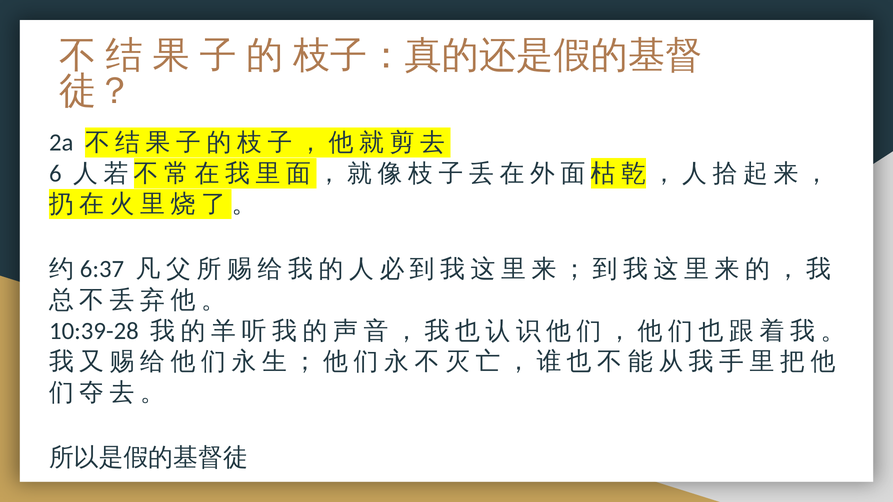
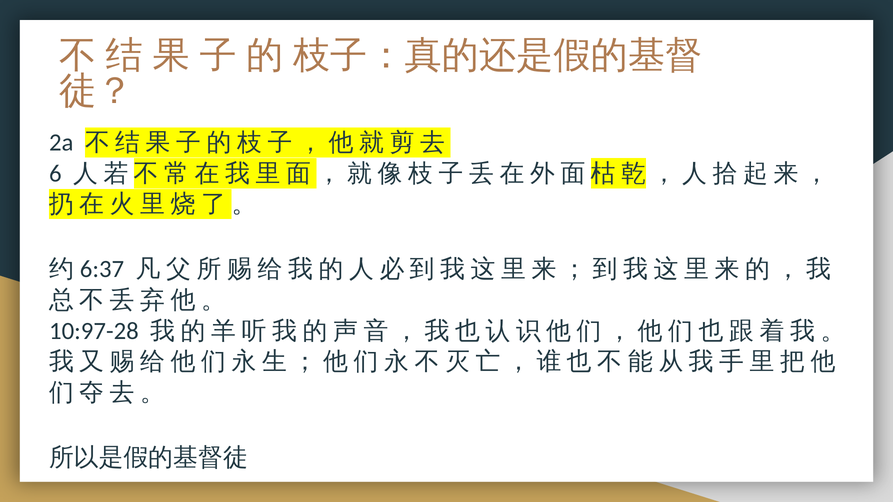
10:39-28: 10:39-28 -> 10:97-28
